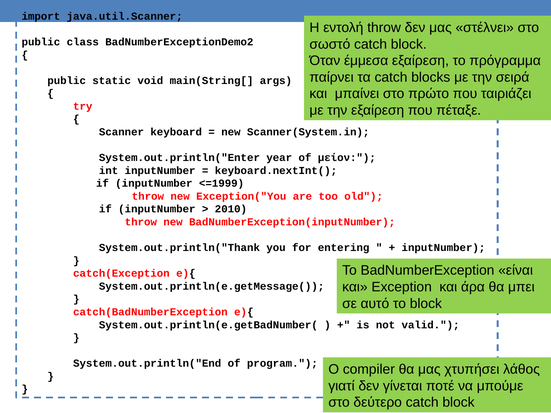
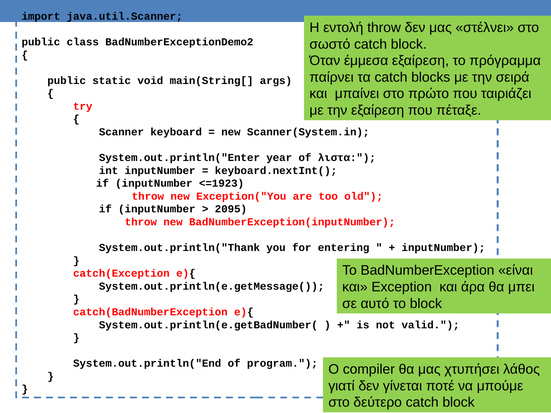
μείον: μείον -> λιστα
<=1999: <=1999 -> <=1923
2010: 2010 -> 2095
